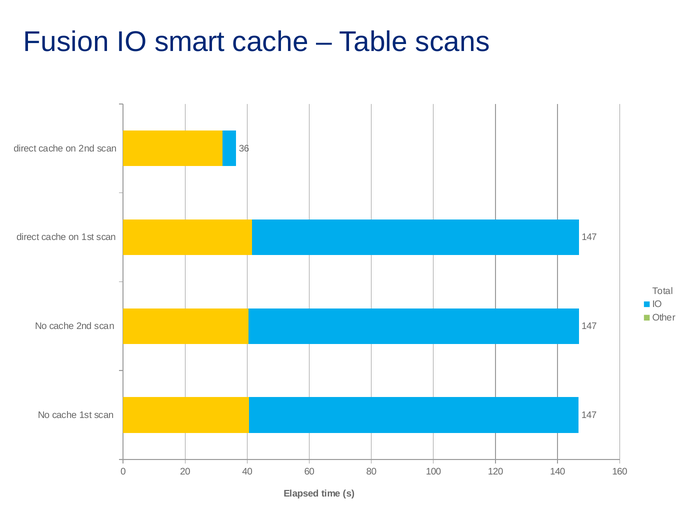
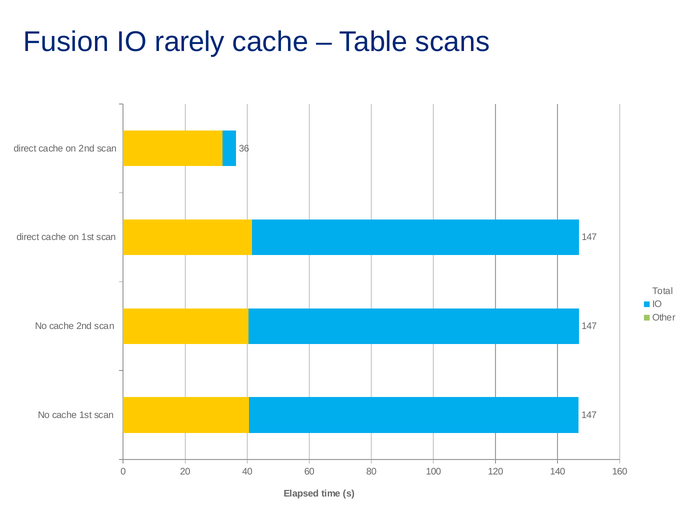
smart: smart -> rarely
